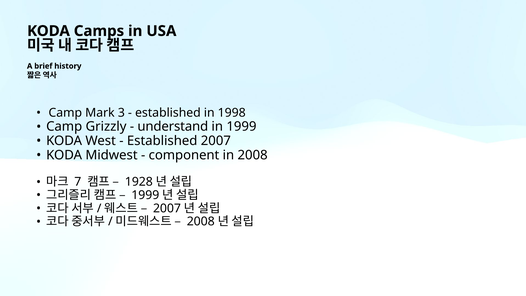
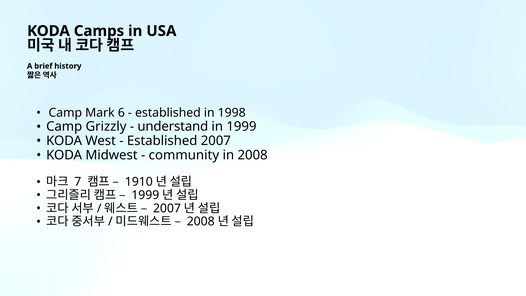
3: 3 -> 6
component: component -> community
1928: 1928 -> 1910
